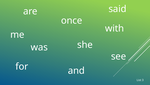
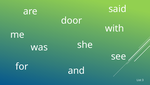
once: once -> door
